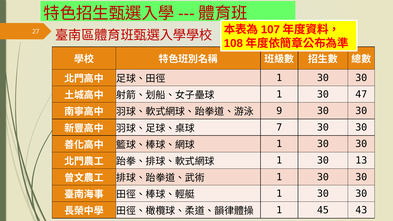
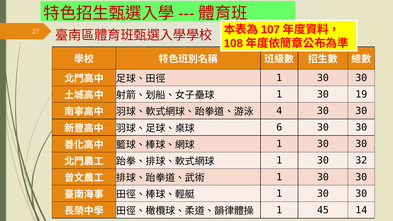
47: 47 -> 19
9: 9 -> 4
7: 7 -> 6
13: 13 -> 32
43: 43 -> 14
